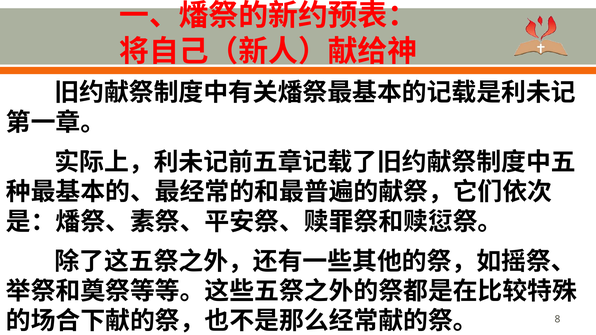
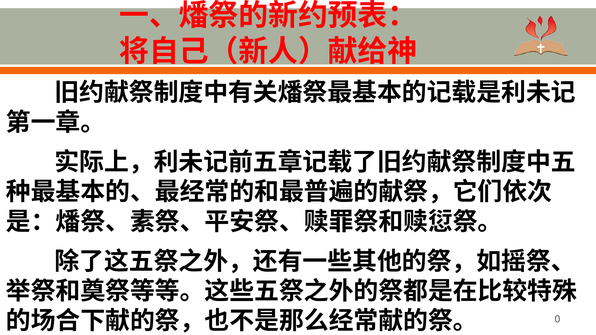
8: 8 -> 0
